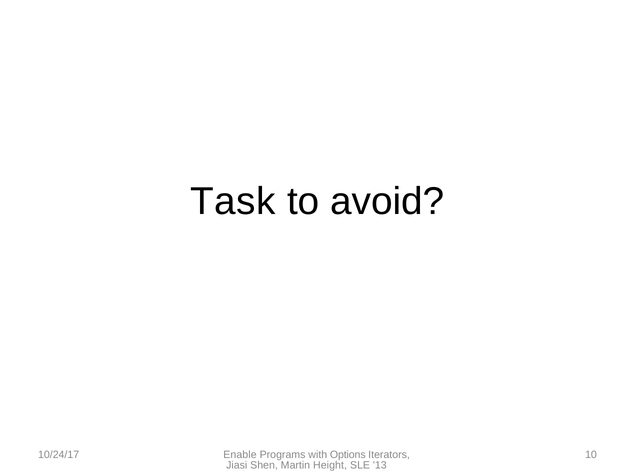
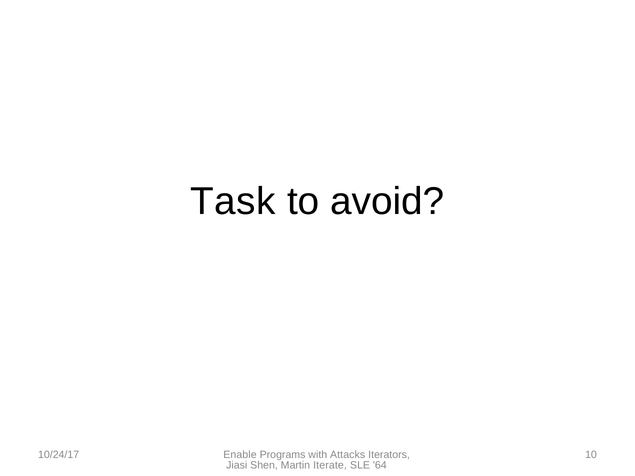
Options: Options -> Attacks
Height: Height -> Iterate
13: 13 -> 64
